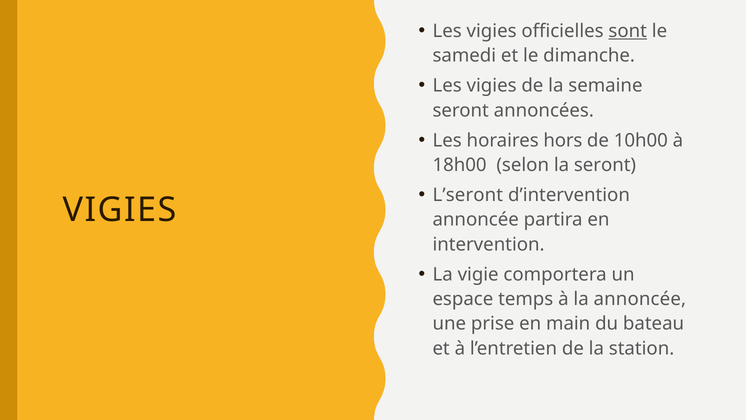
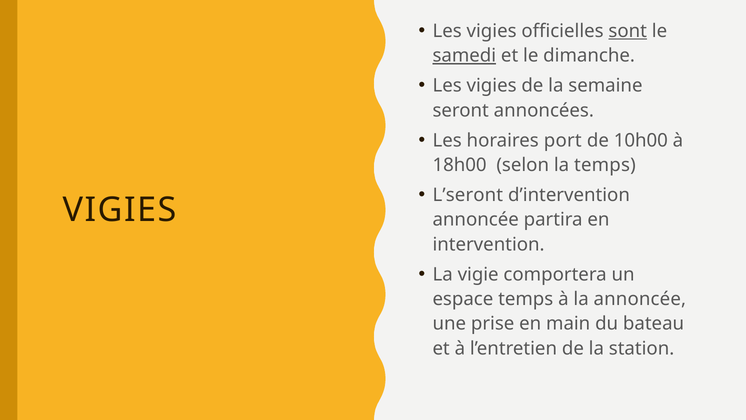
samedi underline: none -> present
hors: hors -> port
la seront: seront -> temps
